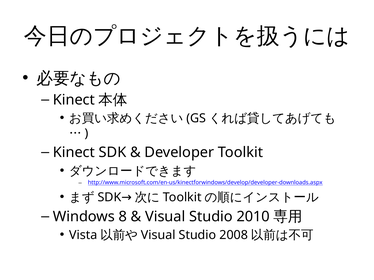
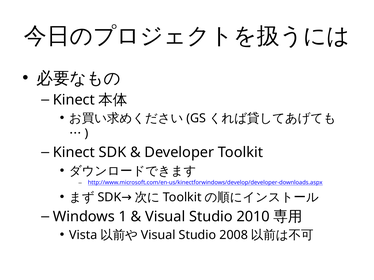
8: 8 -> 1
